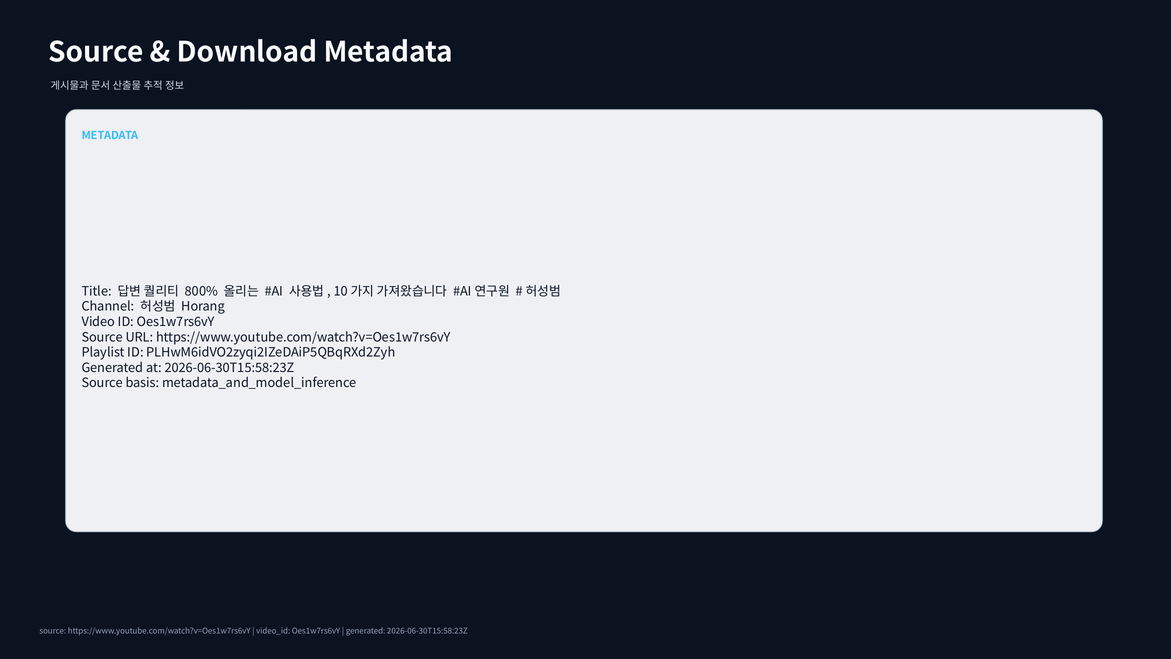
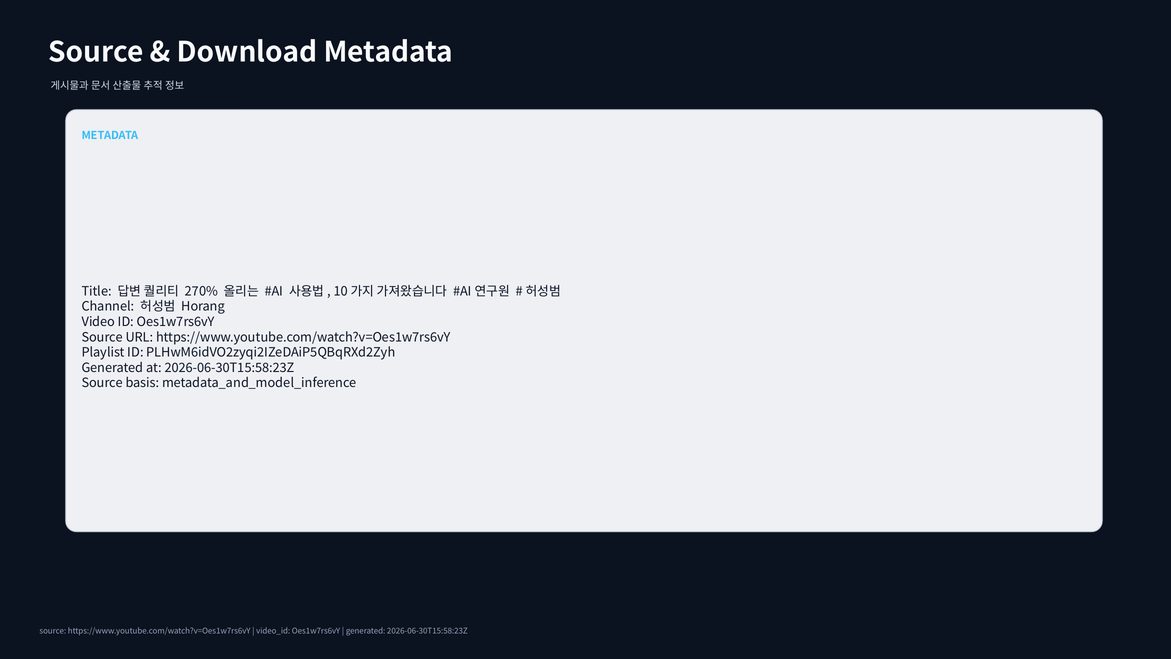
800%: 800% -> 270%
